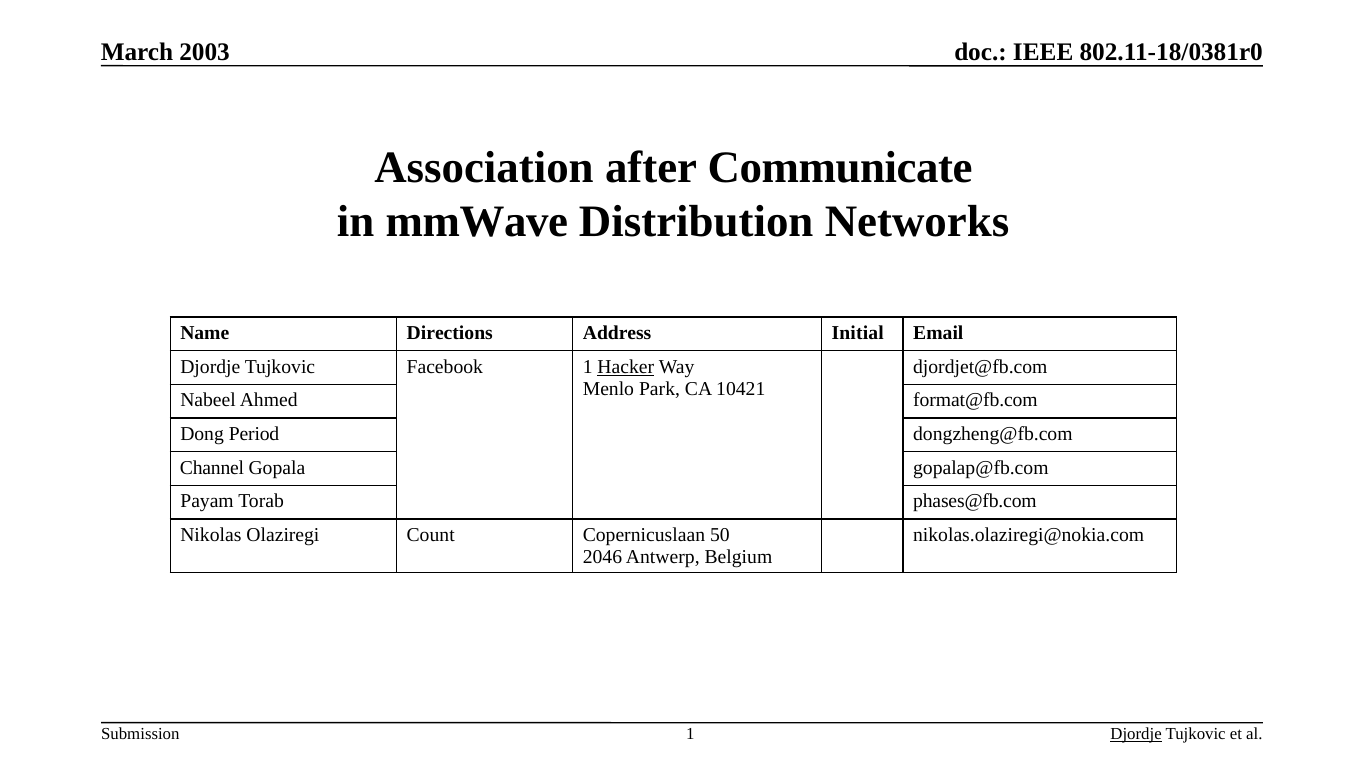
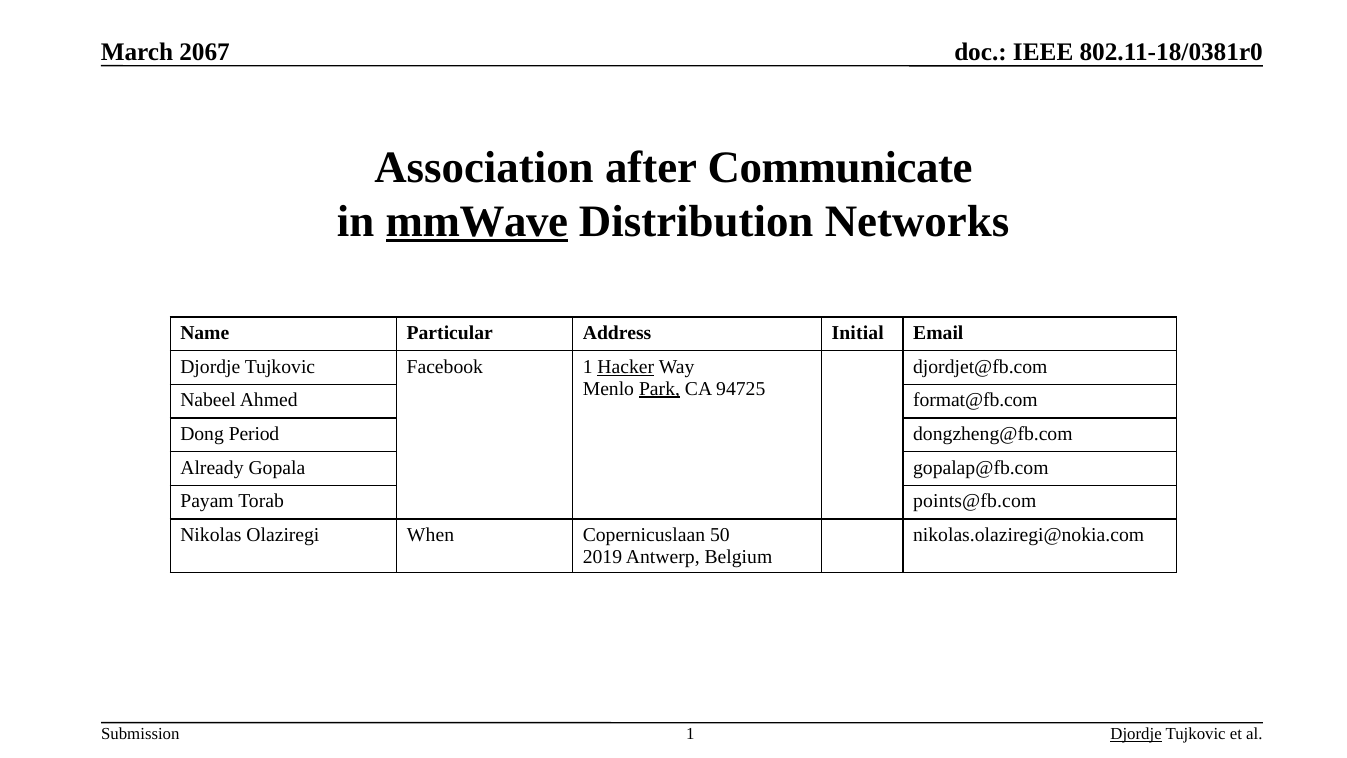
2003: 2003 -> 2067
mmWave underline: none -> present
Directions: Directions -> Particular
Park underline: none -> present
10421: 10421 -> 94725
Channel: Channel -> Already
phases@fb.com: phases@fb.com -> points@fb.com
Count: Count -> When
2046: 2046 -> 2019
